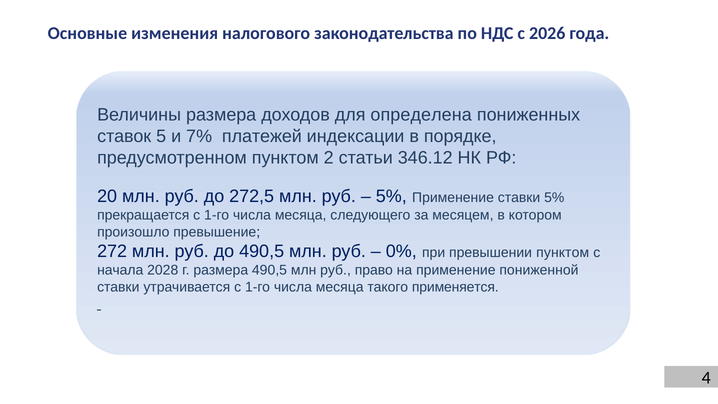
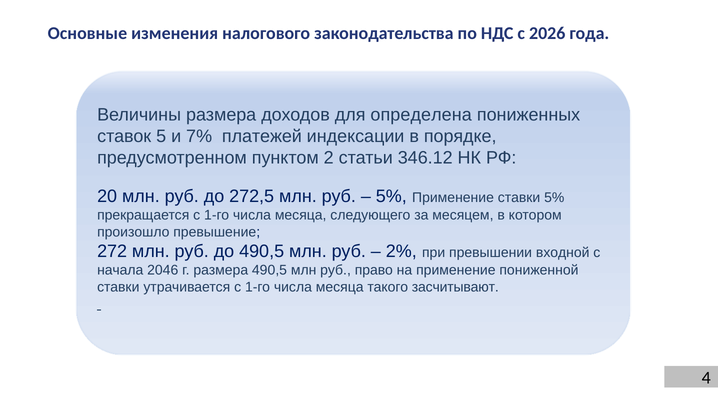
0%: 0% -> 2%
превышении пунктом: пунктом -> входной
2028: 2028 -> 2046
применяется: применяется -> засчитывают
